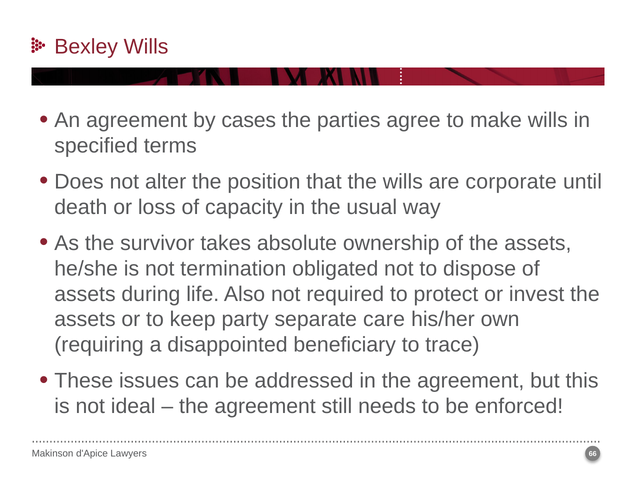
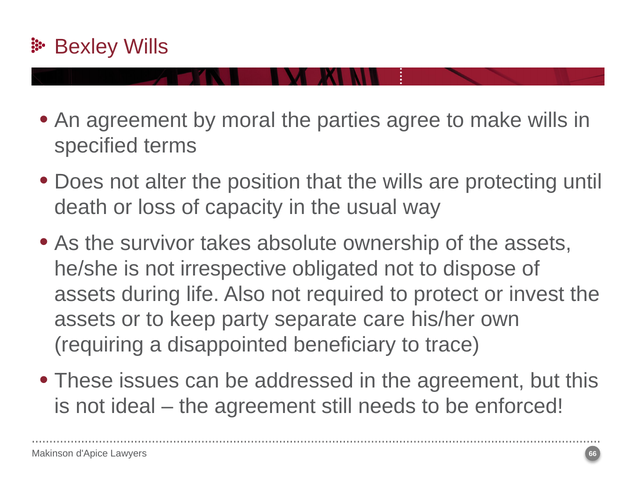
cases: cases -> moral
corporate: corporate -> protecting
termination: termination -> irrespective
